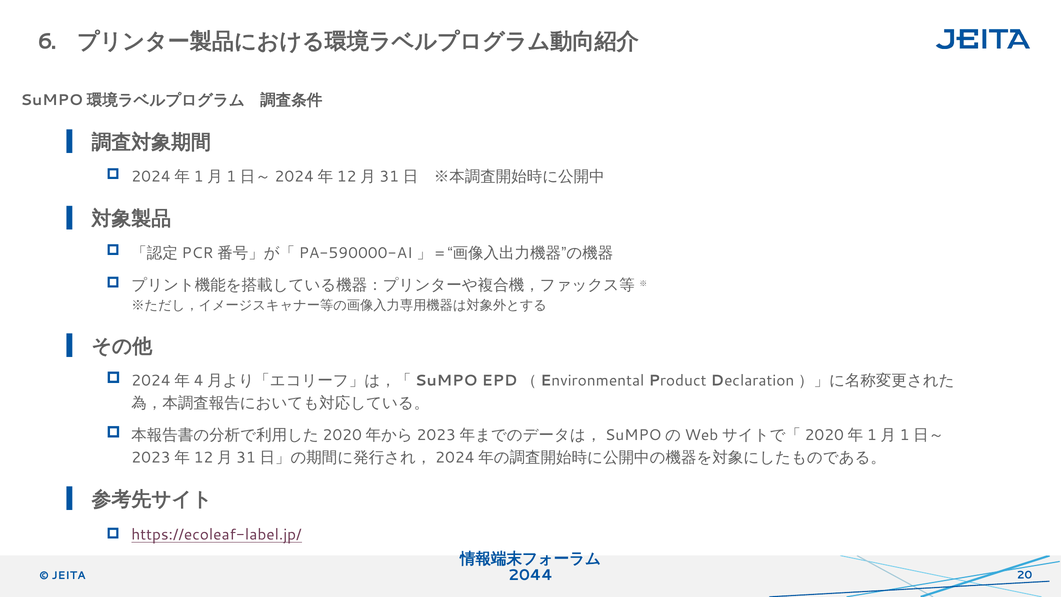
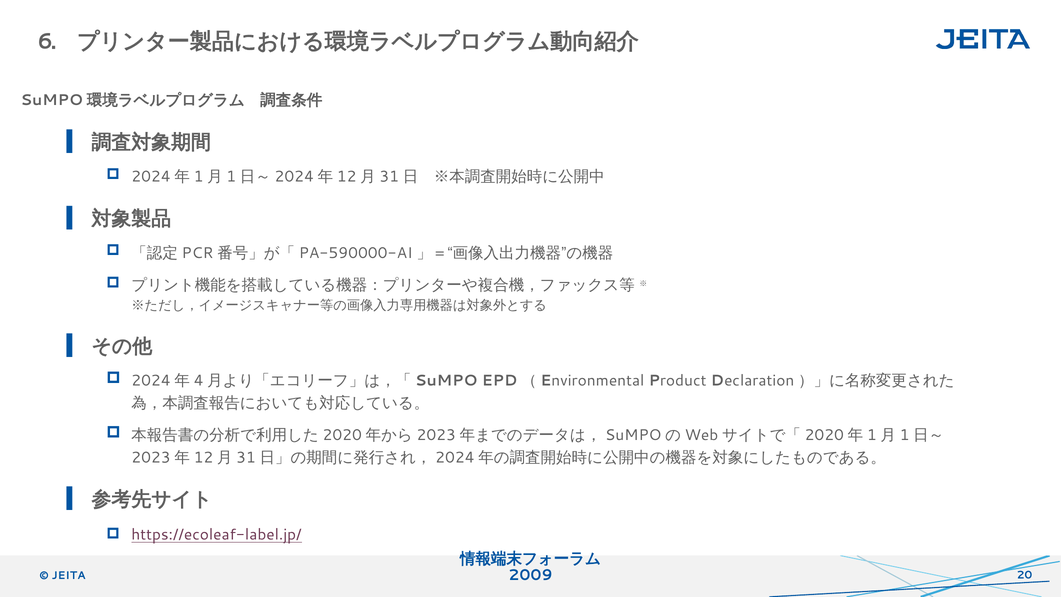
2044: 2044 -> 2009
